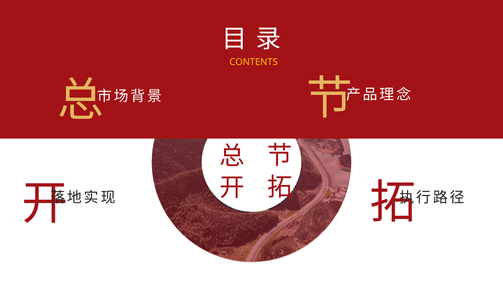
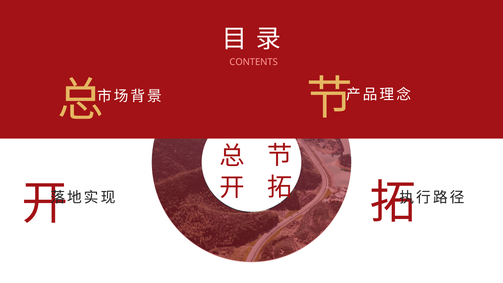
CONTENTS colour: yellow -> pink
